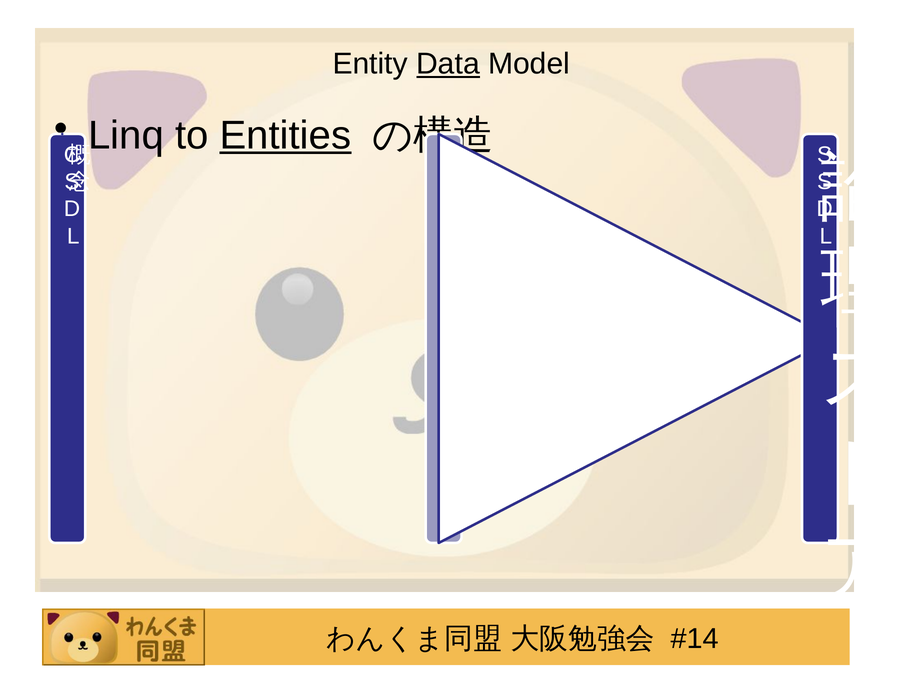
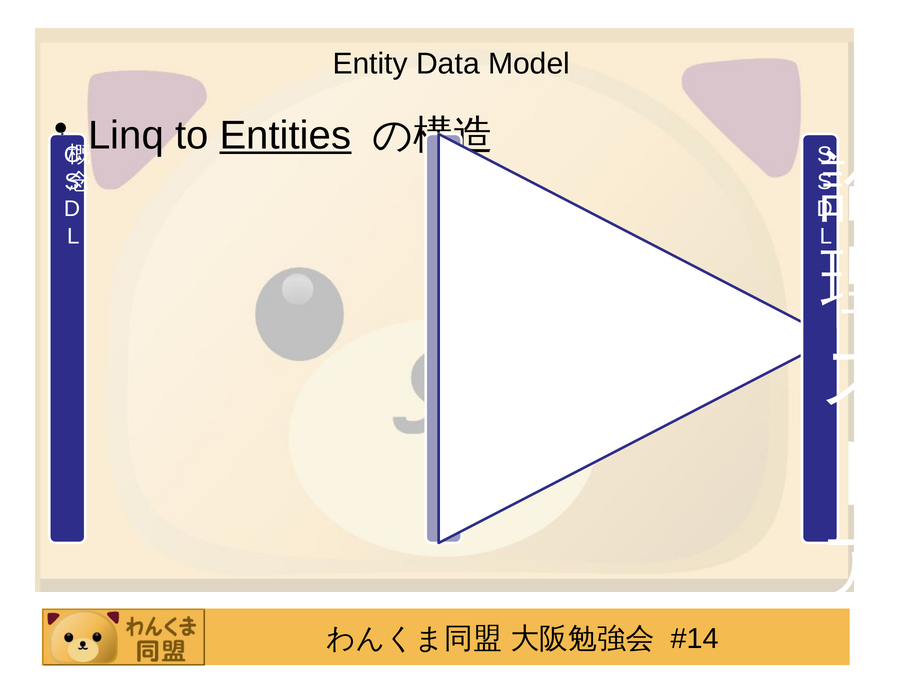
Data underline: present -> none
